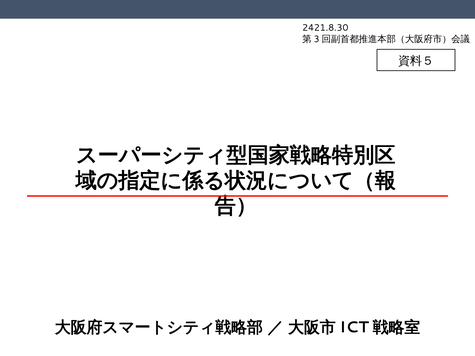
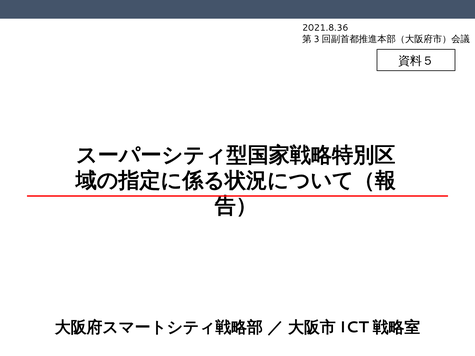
2421.8.30: 2421.8.30 -> 2021.8.36
